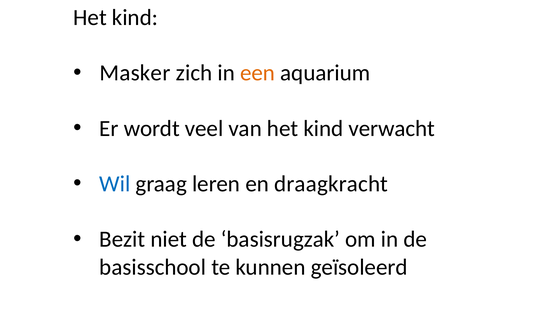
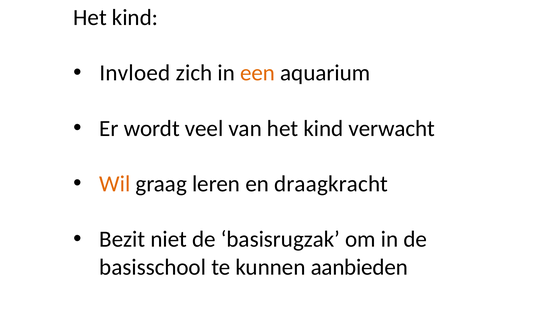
Masker: Masker -> Invloed
Wil colour: blue -> orange
geïsoleerd: geïsoleerd -> aanbieden
